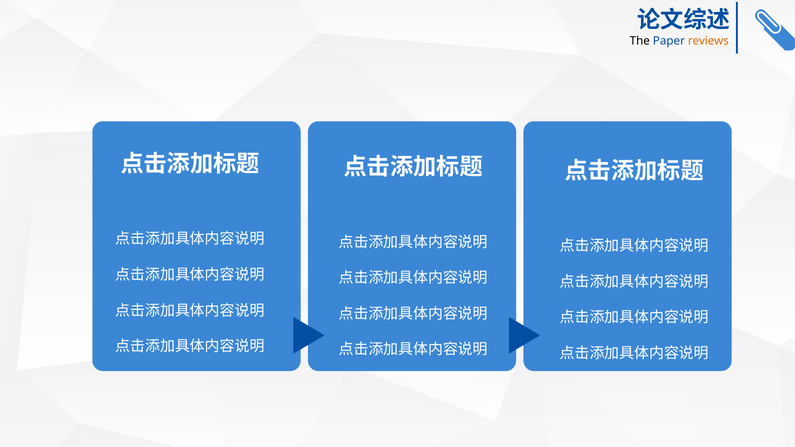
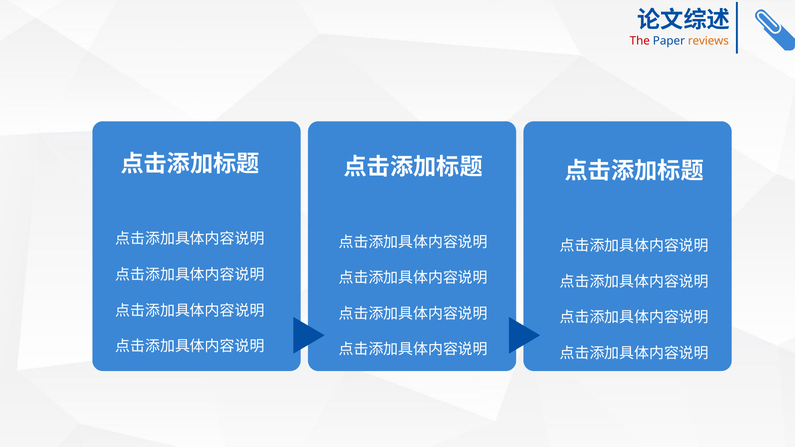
The colour: black -> red
